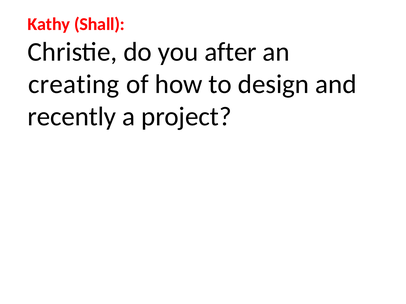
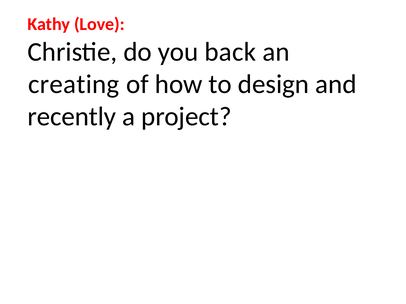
Shall: Shall -> Love
after: after -> back
